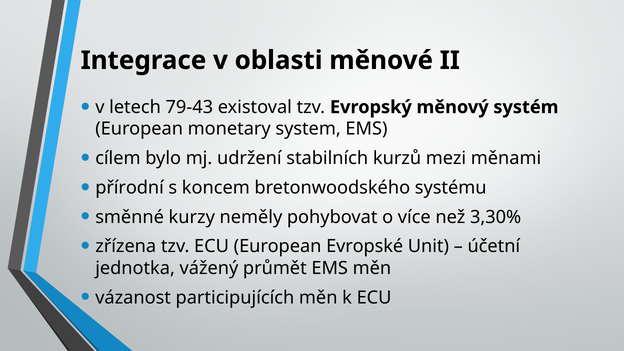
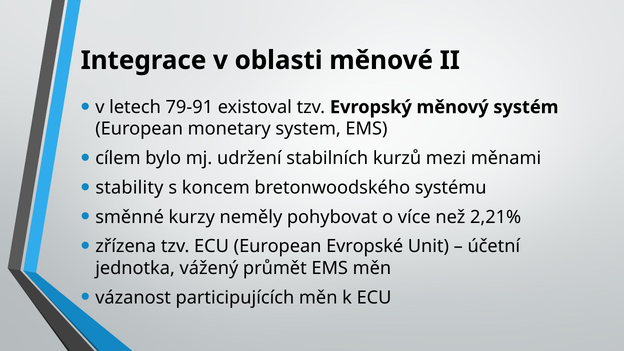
79-43: 79-43 -> 79-91
přírodní: přírodní -> stability
3,30%: 3,30% -> 2,21%
